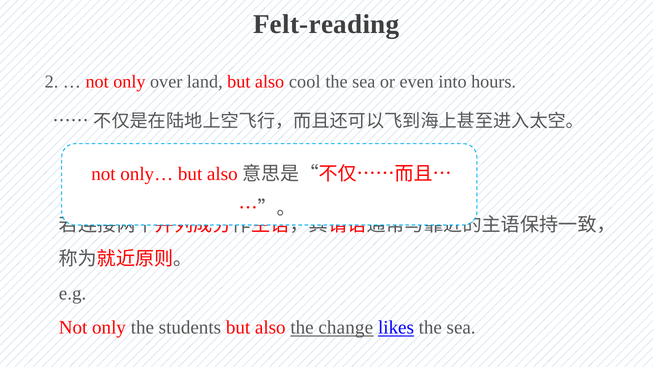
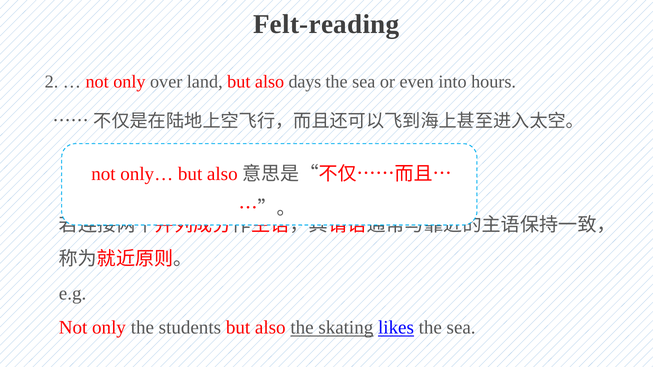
cool: cool -> days
change: change -> skating
